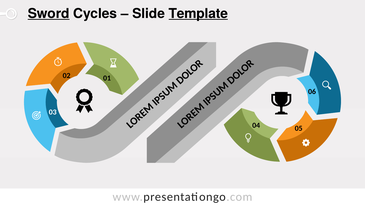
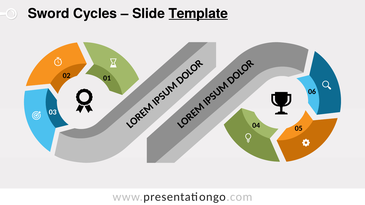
Sword underline: present -> none
